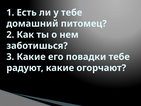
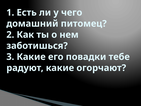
у тебе: тебе -> чего
